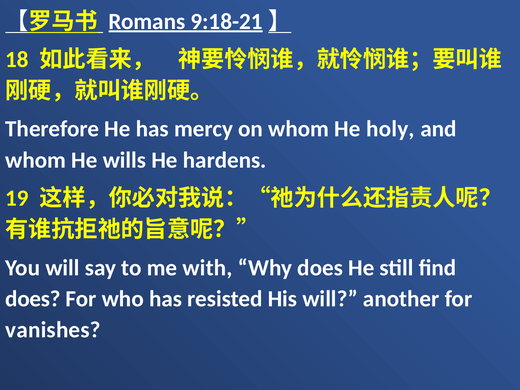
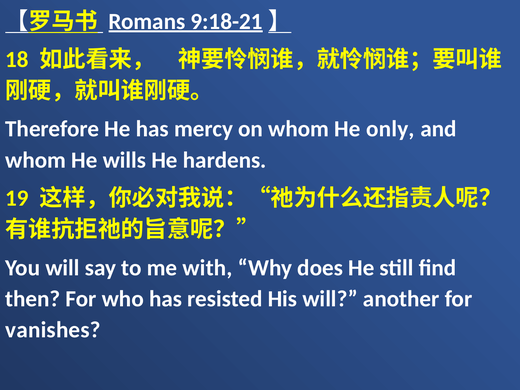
holy: holy -> only
does at (33, 299): does -> then
